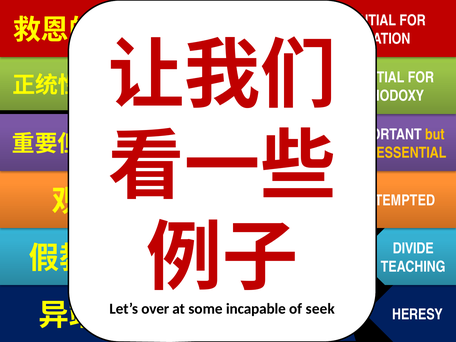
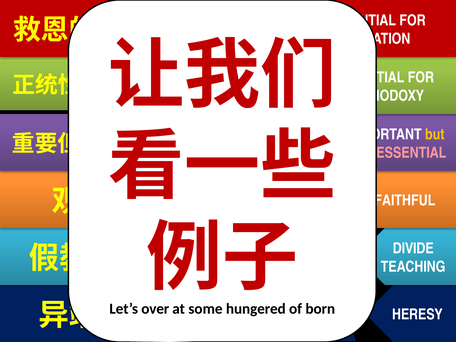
ESSENTIAL at (412, 153) colour: yellow -> pink
TEMPTED: TEMPTED -> FAITHFUL
incapable: incapable -> hungered
seek: seek -> born
